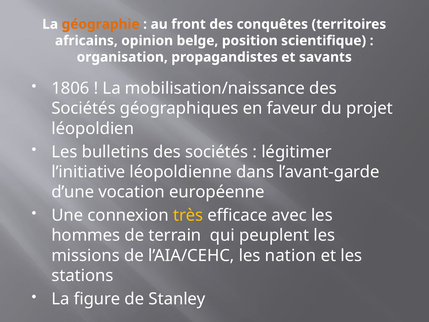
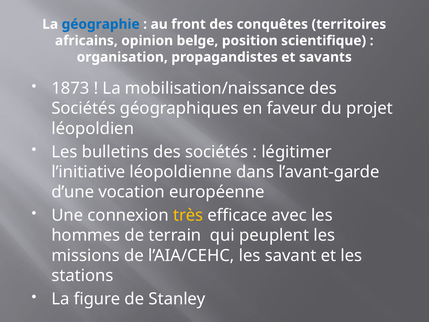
géographie colour: orange -> blue
1806: 1806 -> 1873
nation: nation -> savant
